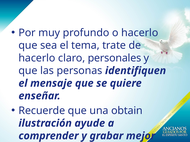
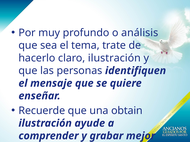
o hacerlo: hacerlo -> análisis
claro personales: personales -> ilustración
